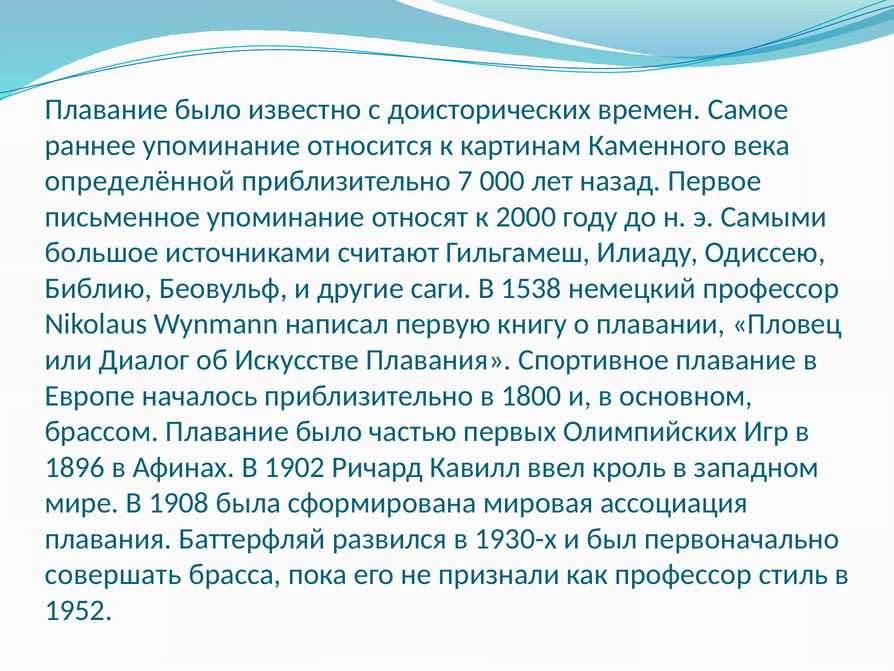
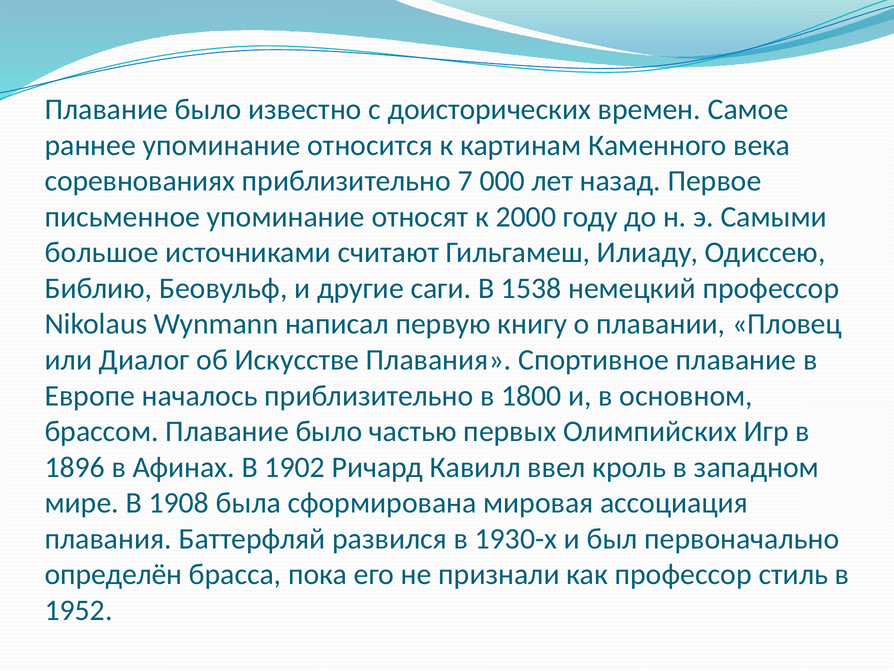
определённой: определённой -> соревнованиях
совершать: совершать -> определён
